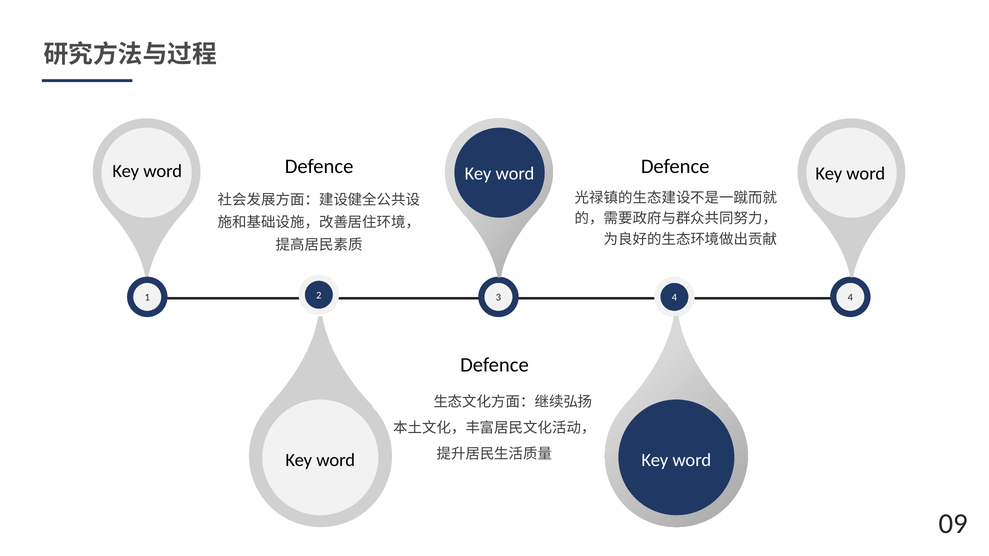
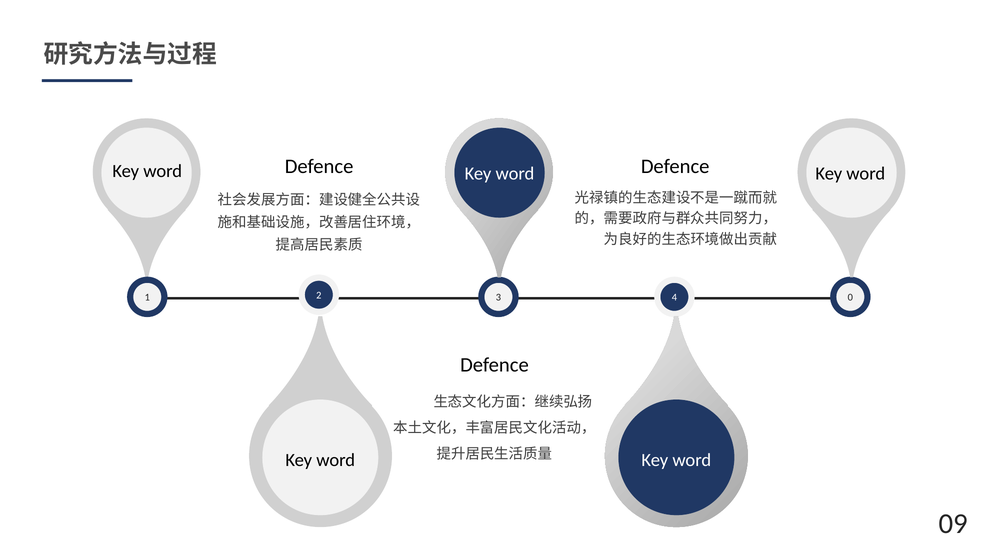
4 at (850, 298): 4 -> 0
